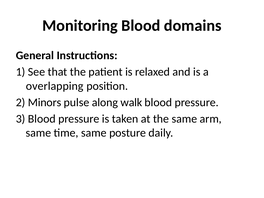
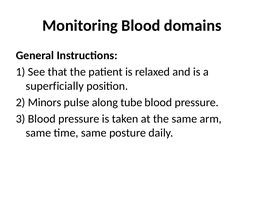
overlapping: overlapping -> superficially
walk: walk -> tube
